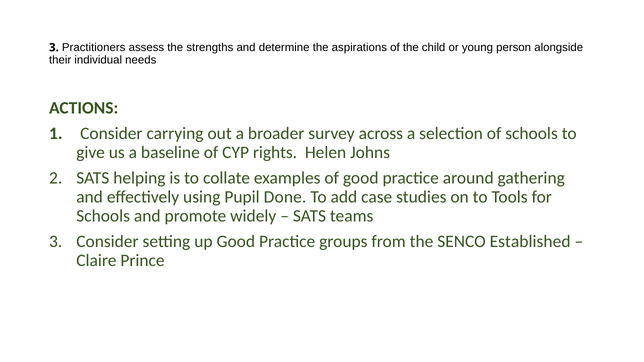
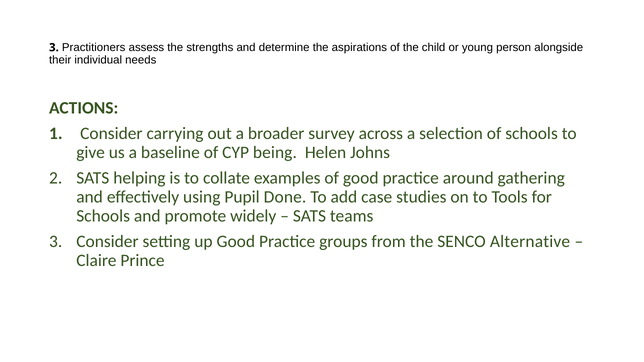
rights: rights -> being
Established: Established -> Alternative
